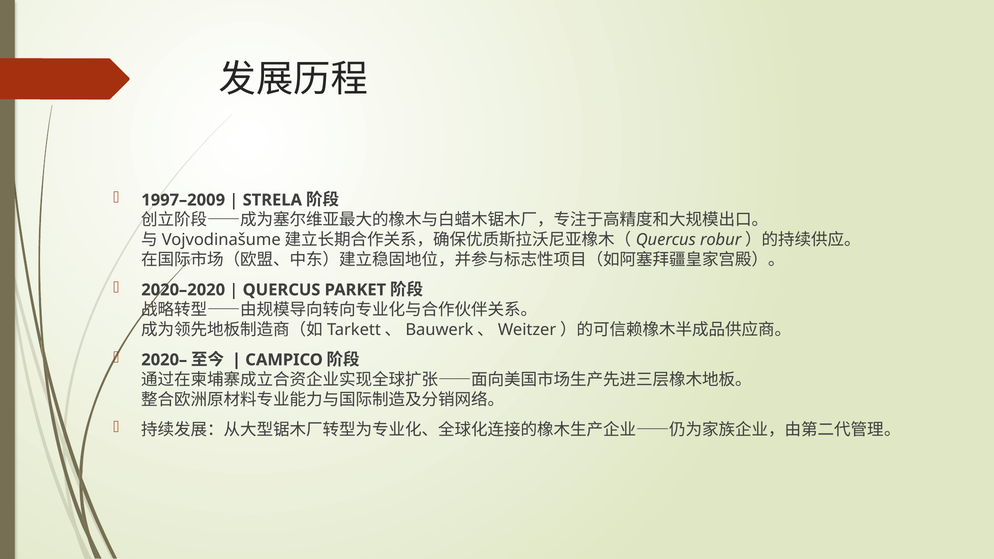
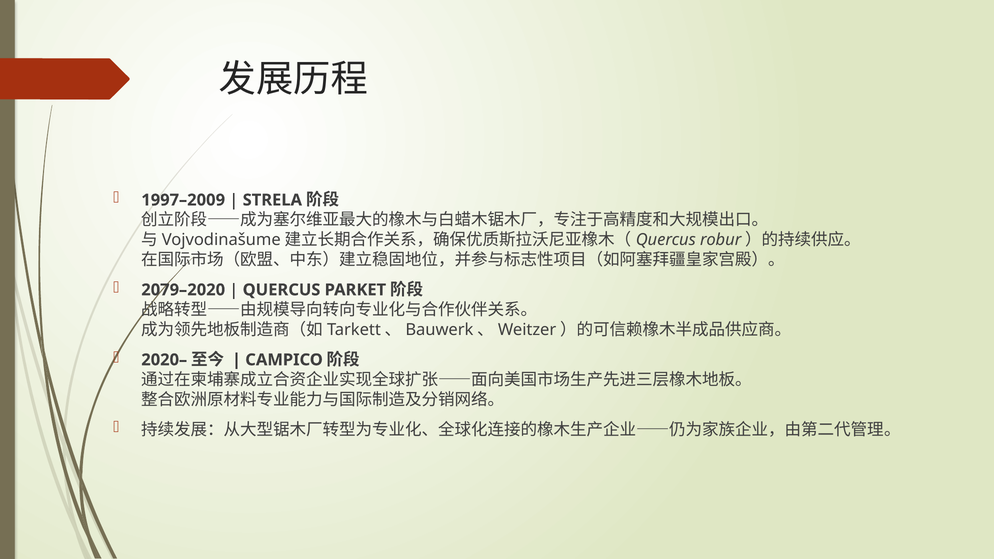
2020–2020: 2020–2020 -> 2079–2020
